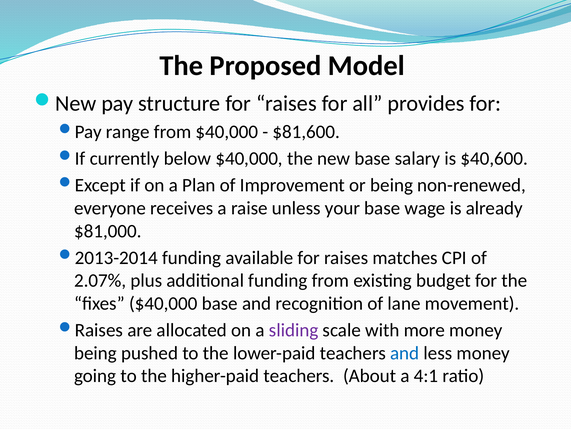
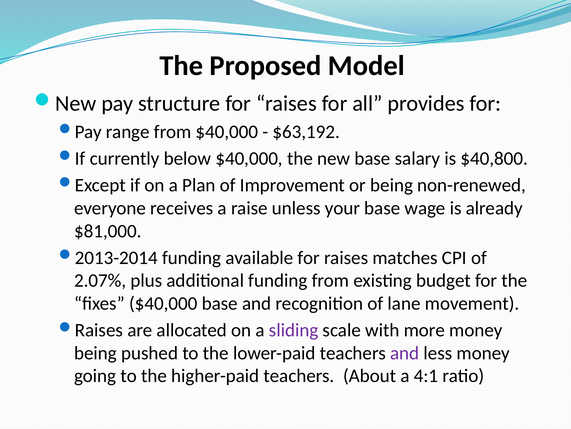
$81,600: $81,600 -> $63,192
$40,600: $40,600 -> $40,800
and at (405, 352) colour: blue -> purple
